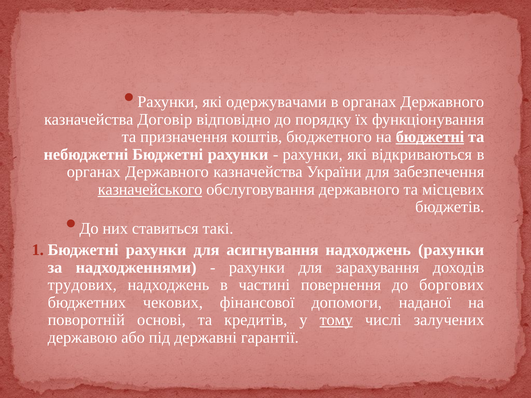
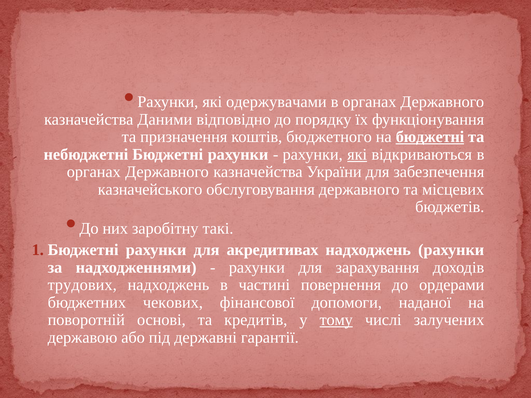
Договір: Договір -> Даними
які at (357, 155) underline: none -> present
казначейського underline: present -> none
ставиться: ставиться -> заробітну
асигнування: асигнування -> акредитивах
боргових: боргових -> ордерами
